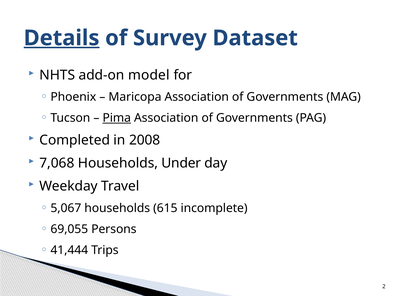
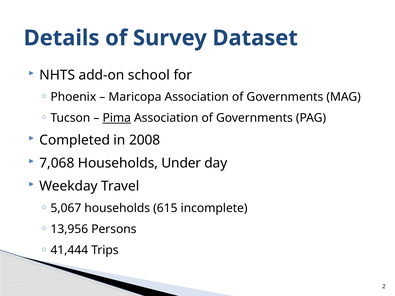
Details underline: present -> none
model: model -> school
69,055: 69,055 -> 13,956
